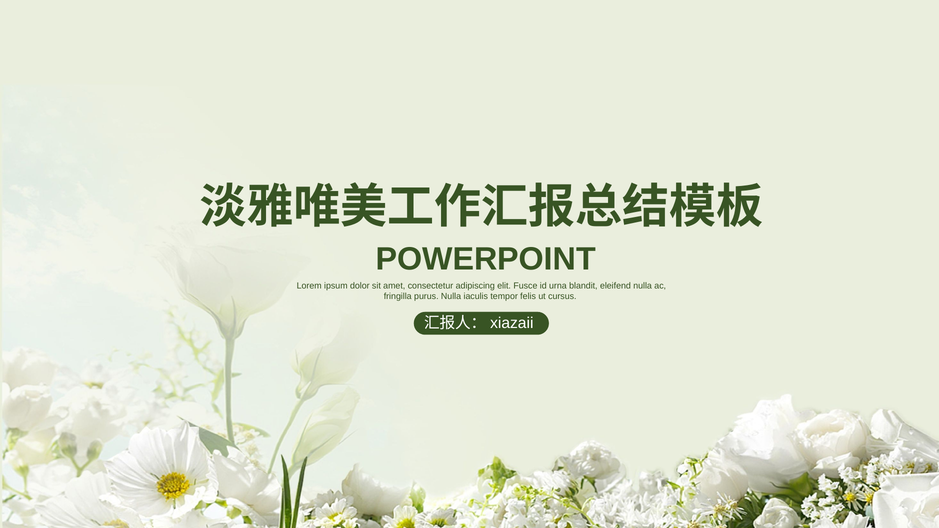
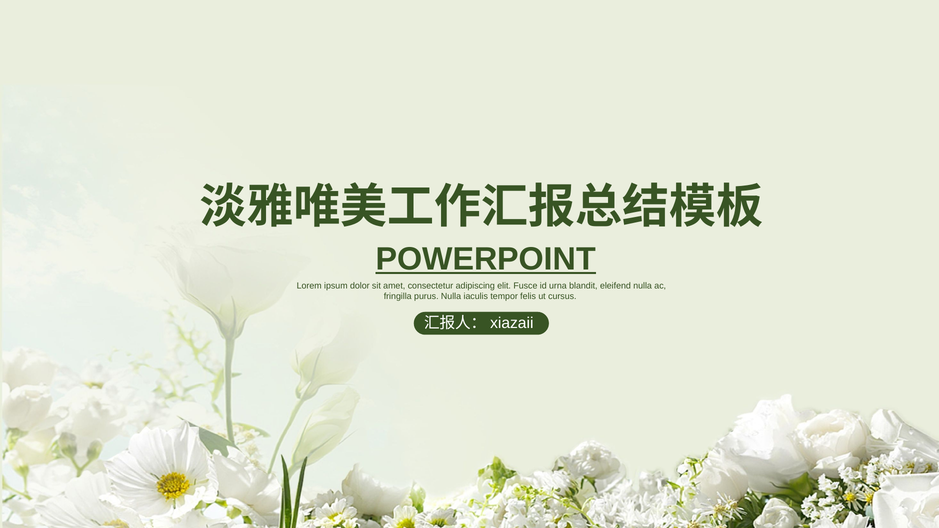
POWERPOINT underline: none -> present
